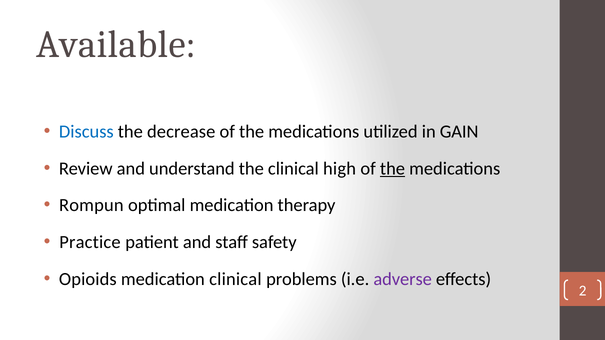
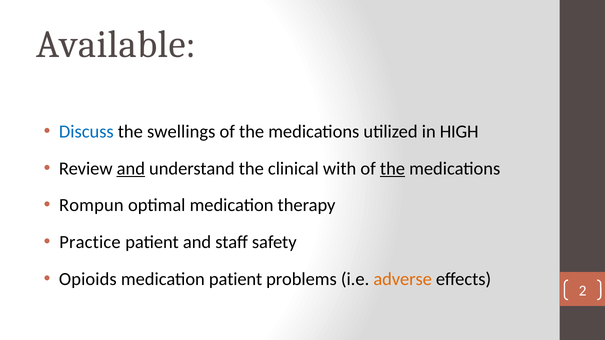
decrease: decrease -> swellings
GAIN: GAIN -> HIGH
and at (131, 169) underline: none -> present
high: high -> with
medication clinical: clinical -> patient
adverse colour: purple -> orange
